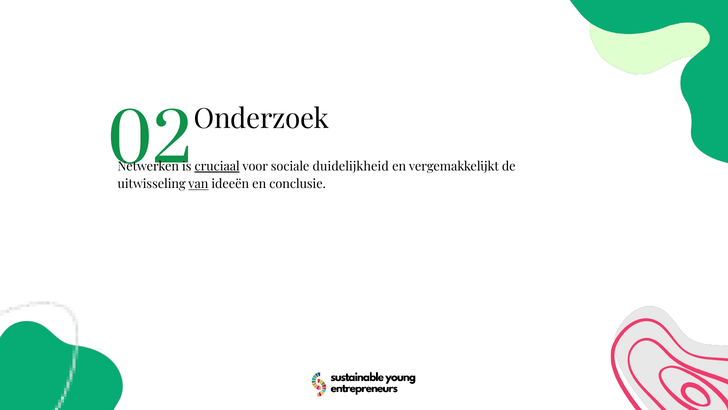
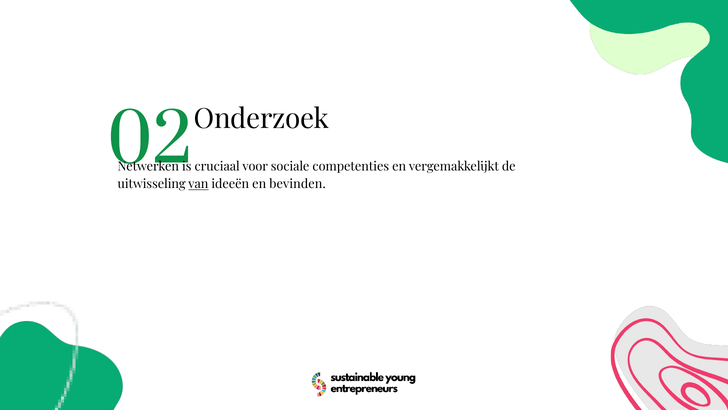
cruciaal underline: present -> none
duidelijkheid: duidelijkheid -> competenties
conclusie: conclusie -> bevinden
